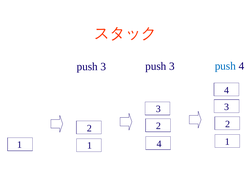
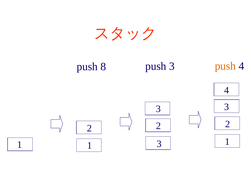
3 at (103, 67): 3 -> 8
push at (225, 66) colour: blue -> orange
1 4: 4 -> 3
